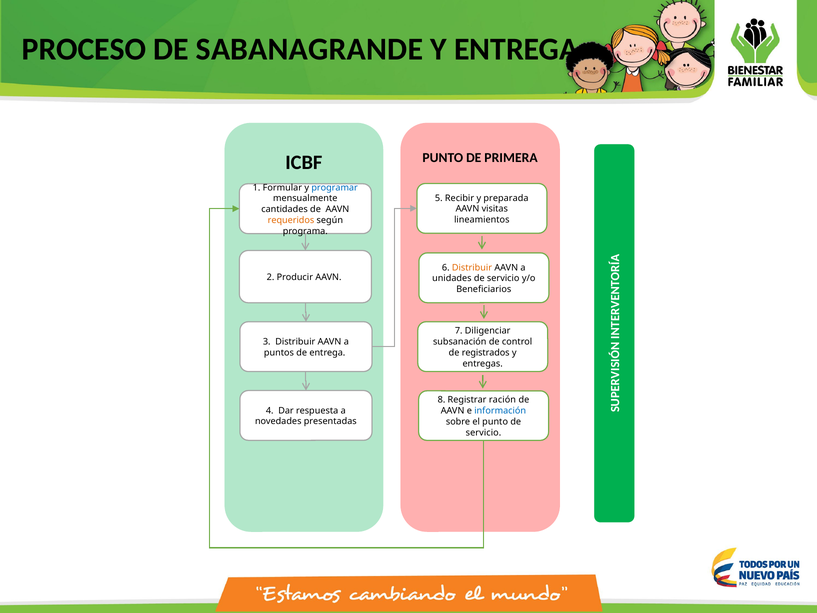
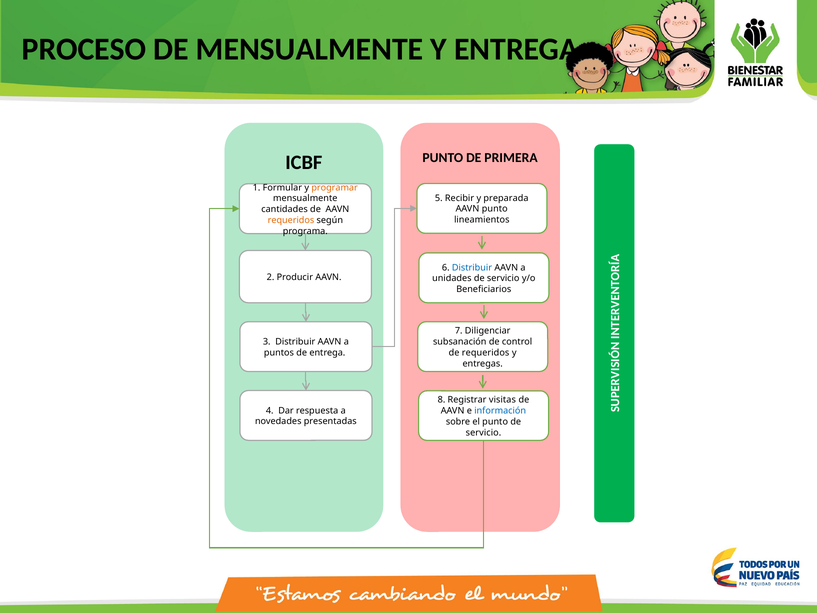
DE SABANAGRANDE: SABANAGRANDE -> MENSUALMENTE
programar colour: blue -> orange
AAVN visitas: visitas -> punto
Distribuir at (472, 267) colour: orange -> blue
de registrados: registrados -> requeridos
ración: ración -> visitas
